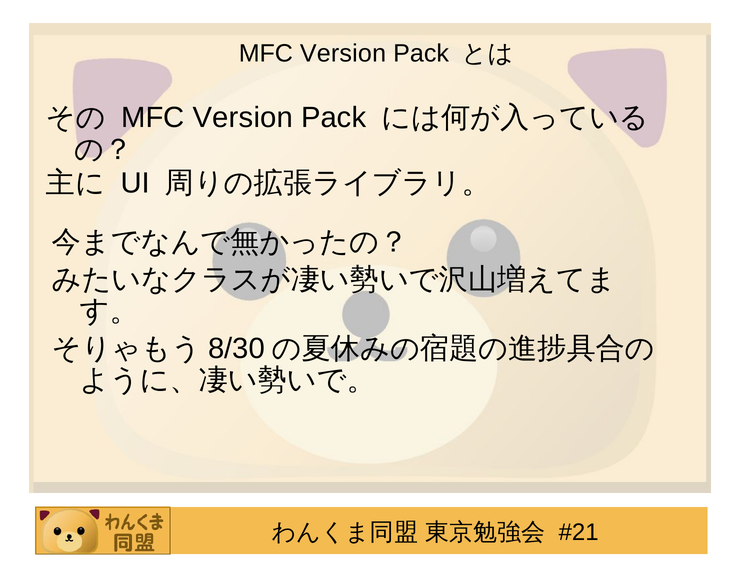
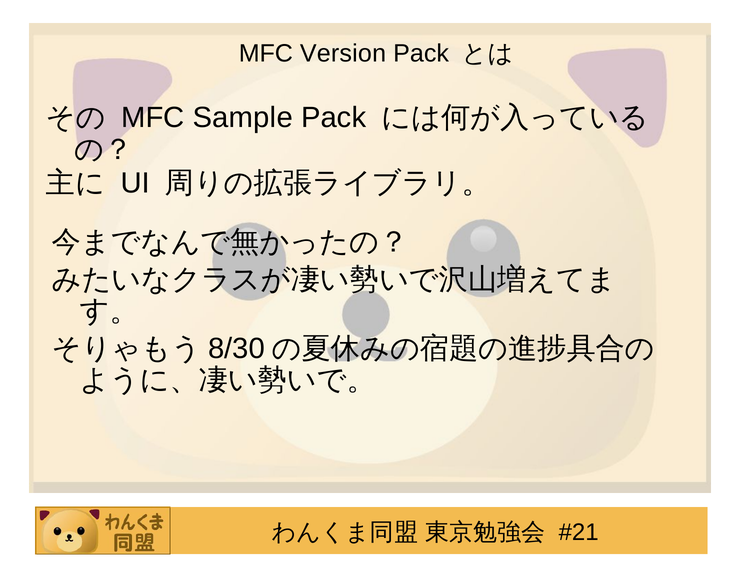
Version at (243, 118): Version -> Sample
